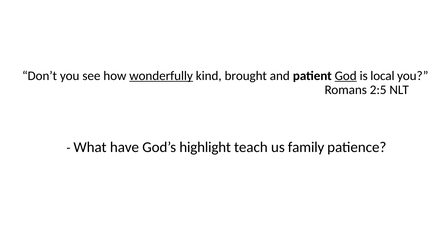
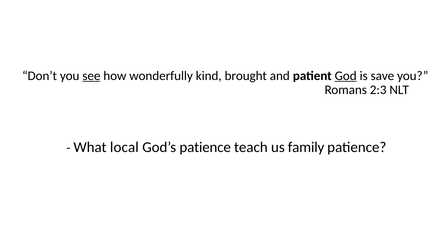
see underline: none -> present
wonderfully underline: present -> none
local: local -> save
2:5: 2:5 -> 2:3
have: have -> local
God’s highlight: highlight -> patience
